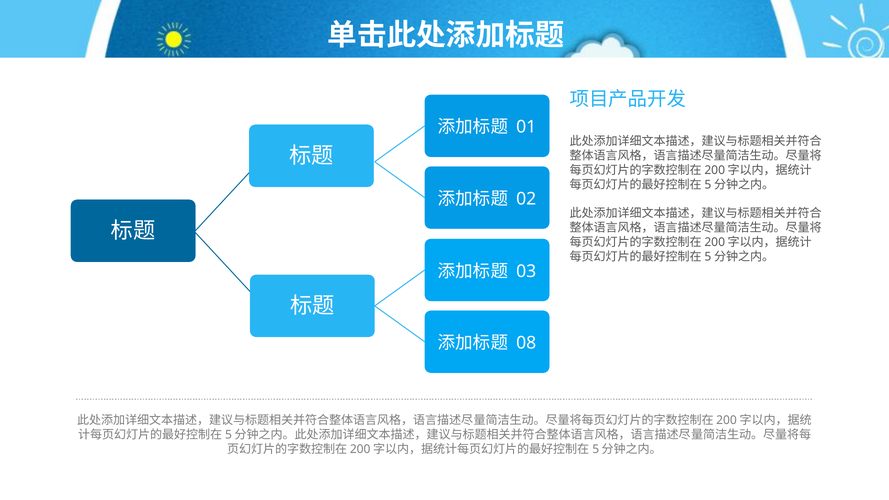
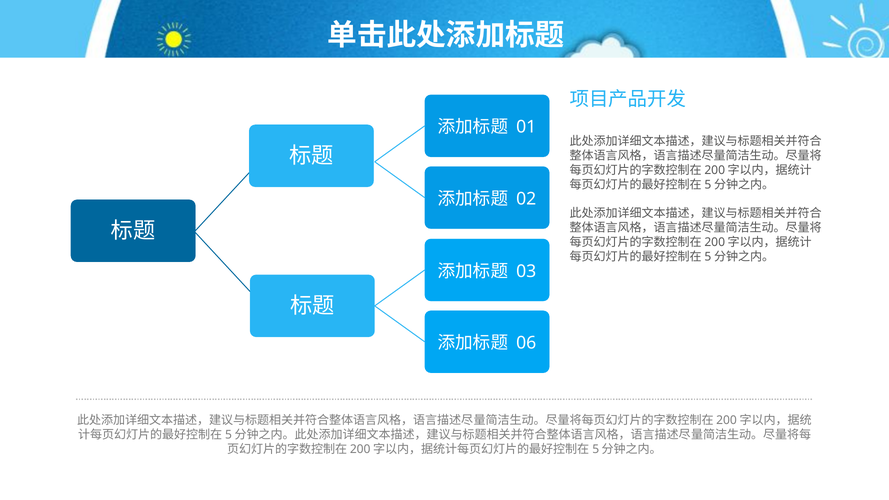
08: 08 -> 06
